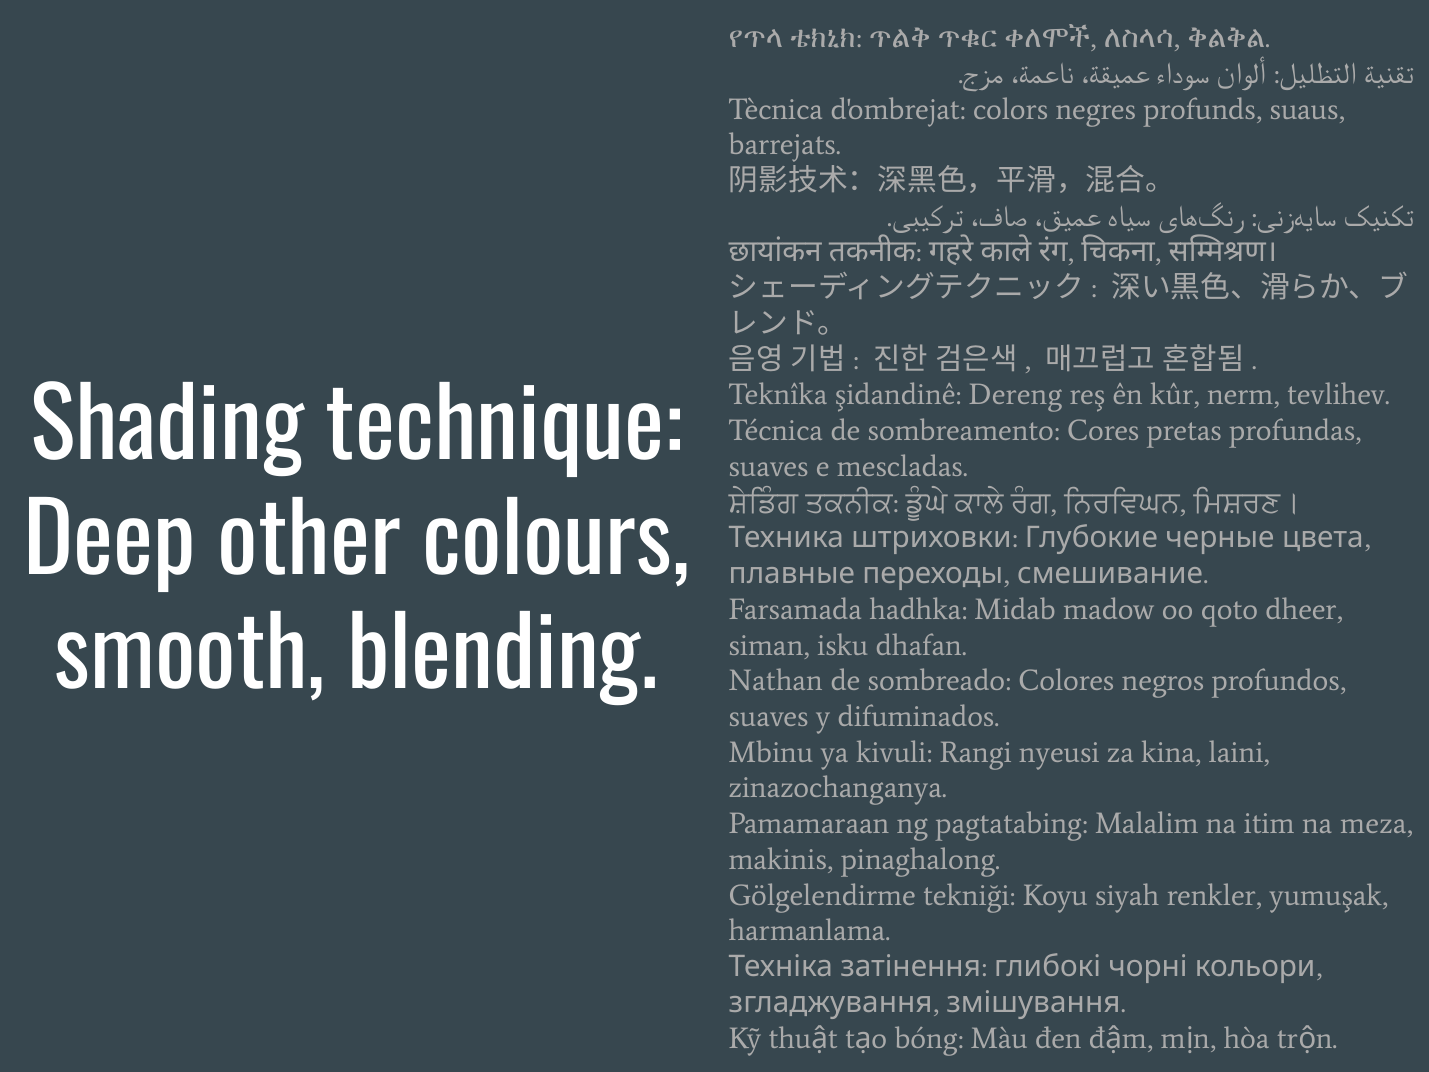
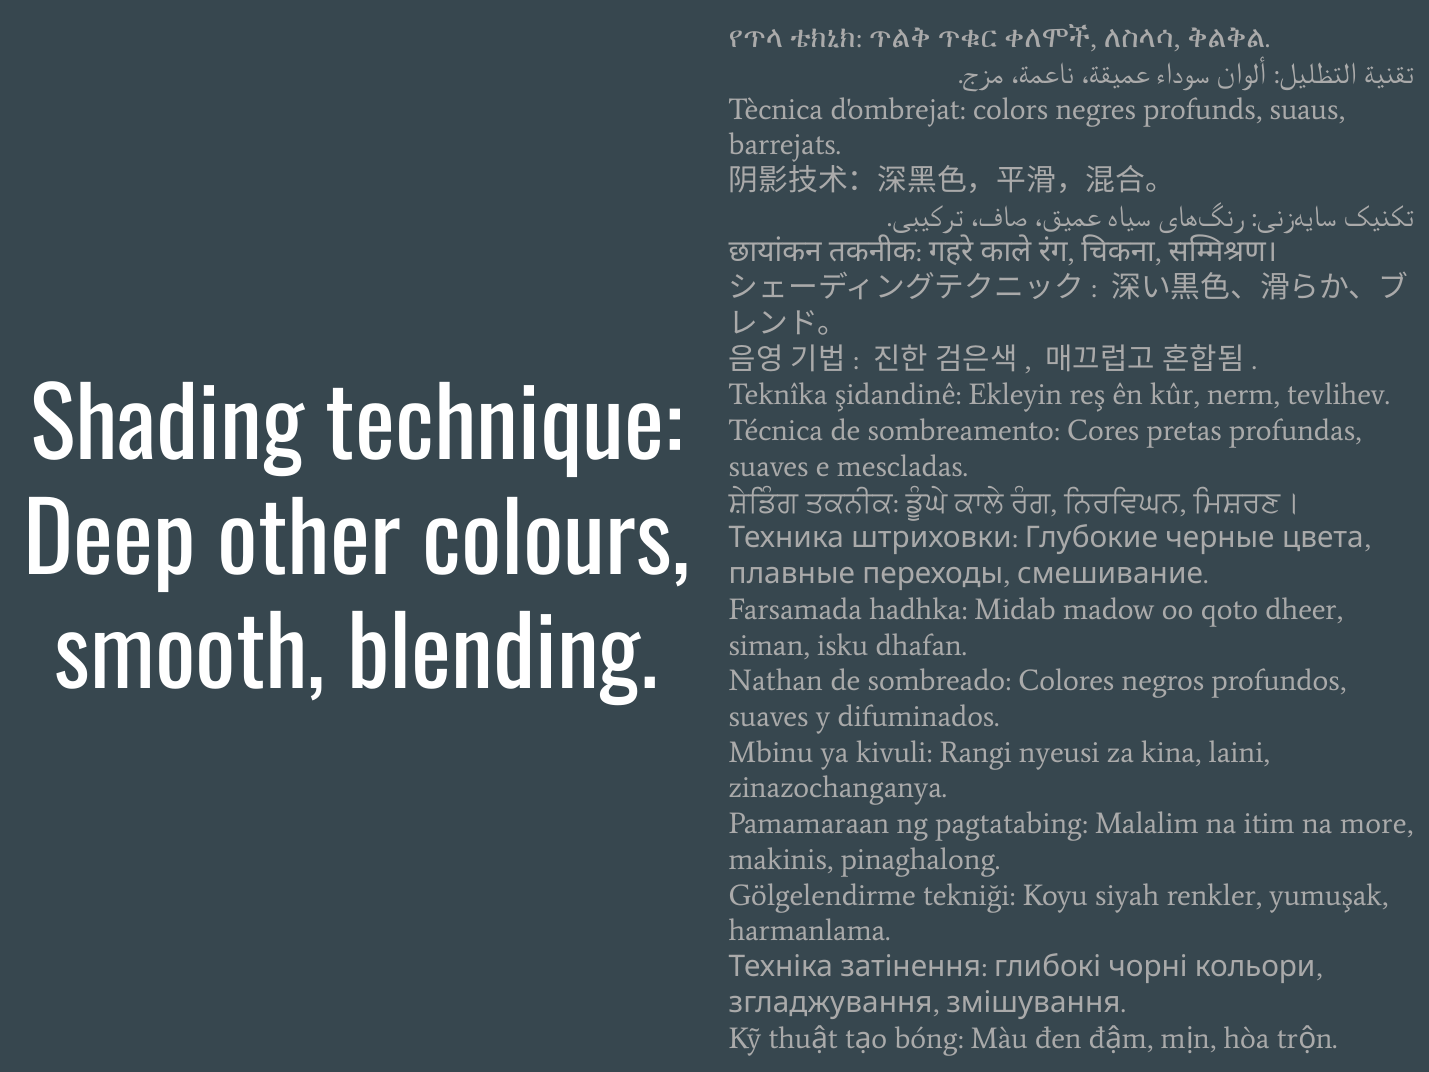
Dereng: Dereng -> Ekleyin
meza: meza -> more
